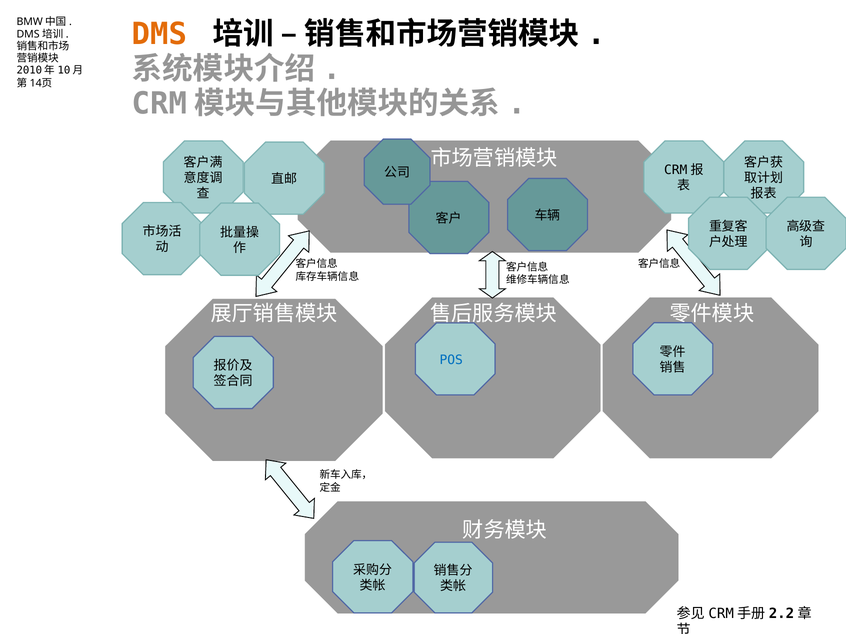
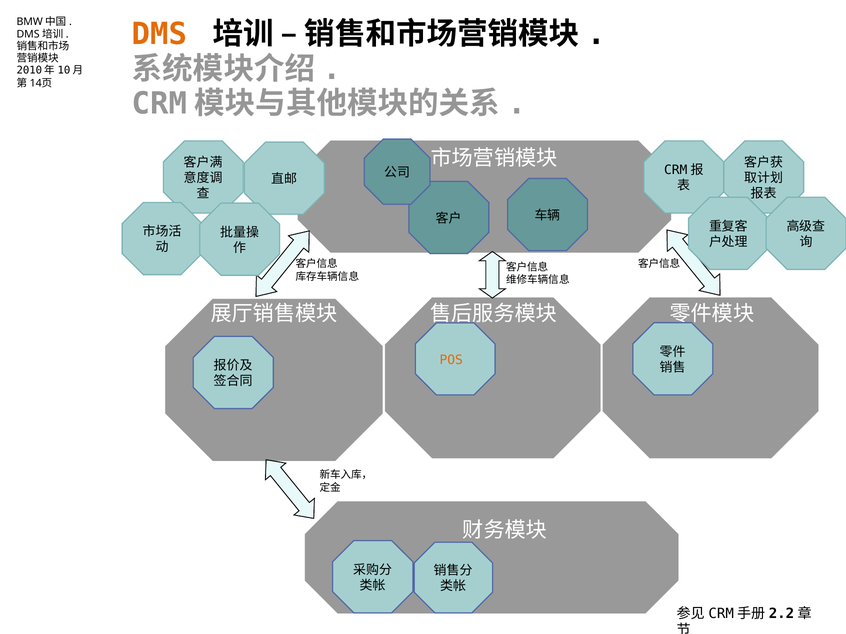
POS colour: blue -> orange
